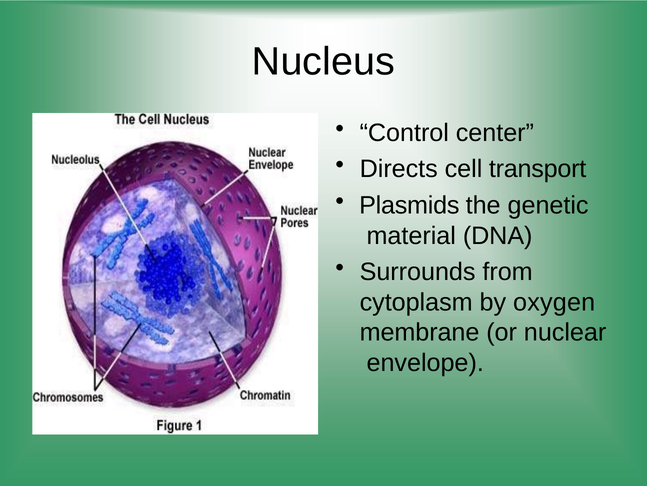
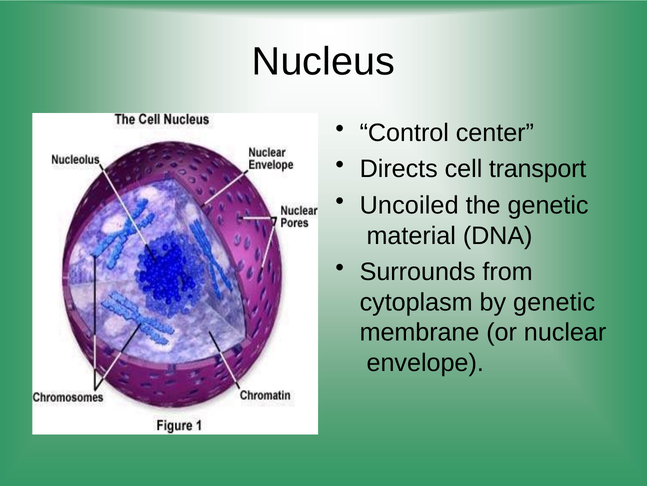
Plasmids: Plasmids -> Uncoiled
by oxygen: oxygen -> genetic
